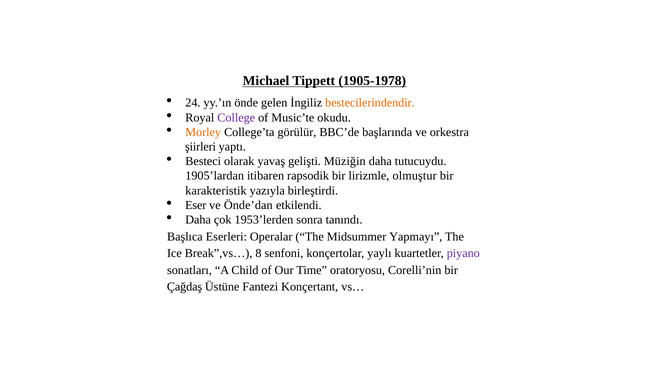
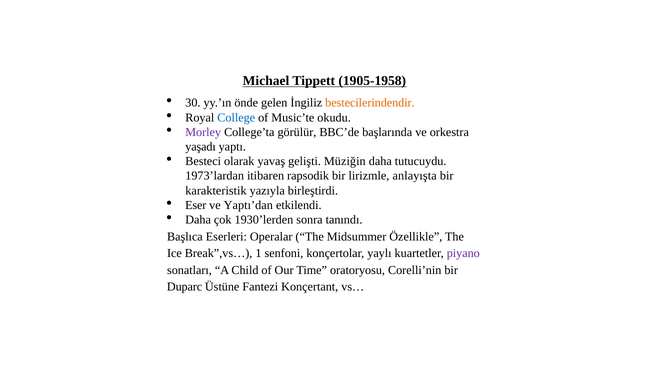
1905-1978: 1905-1978 -> 1905-1958
24: 24 -> 30
College colour: purple -> blue
Morley colour: orange -> purple
şiirleri: şiirleri -> yaşadı
1905’lardan: 1905’lardan -> 1973’lardan
olmuştur: olmuştur -> anlayışta
Önde’dan: Önde’dan -> Yaptı’dan
1953’lerden: 1953’lerden -> 1930’lerden
Yapmayı: Yapmayı -> Özellikle
8: 8 -> 1
Çağdaş: Çağdaş -> Duparc
